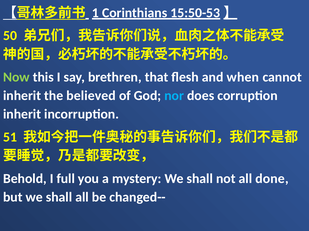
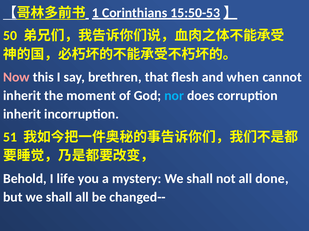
Now colour: light green -> pink
believed: believed -> moment
full: full -> life
